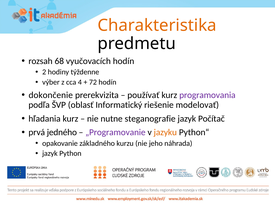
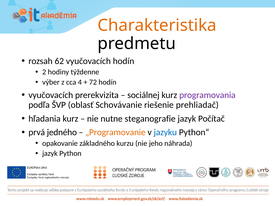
68: 68 -> 62
dokončenie at (51, 95): dokončenie -> vyučovacích
používať: používať -> sociálnej
Informatický: Informatický -> Schovávanie
modelovať: modelovať -> prehliadač
„Programovanie colour: purple -> orange
jazyku colour: orange -> blue
